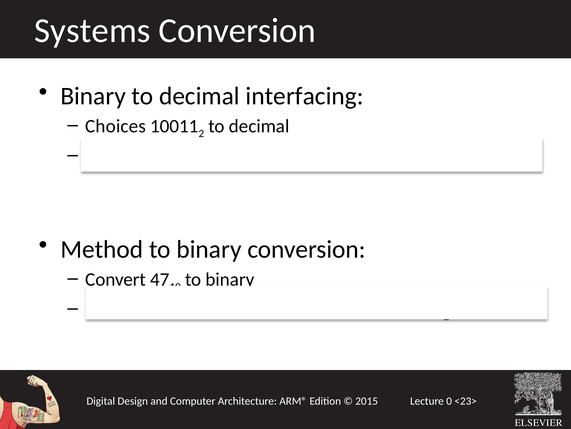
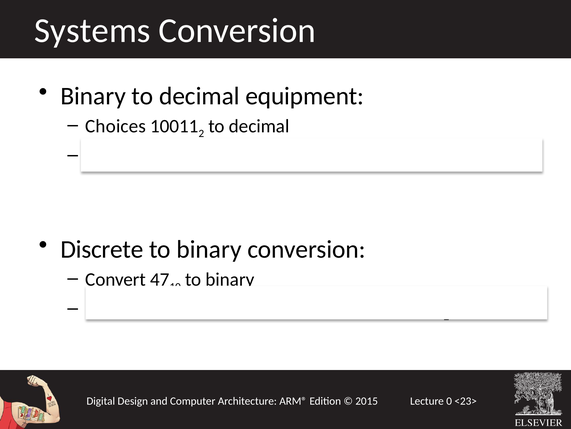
interfacing: interfacing -> equipment
Method: Method -> Discrete
